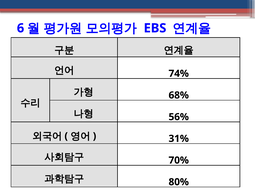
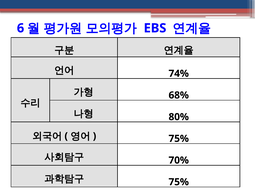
56%: 56% -> 80%
31% at (179, 138): 31% -> 75%
80% at (179, 181): 80% -> 75%
